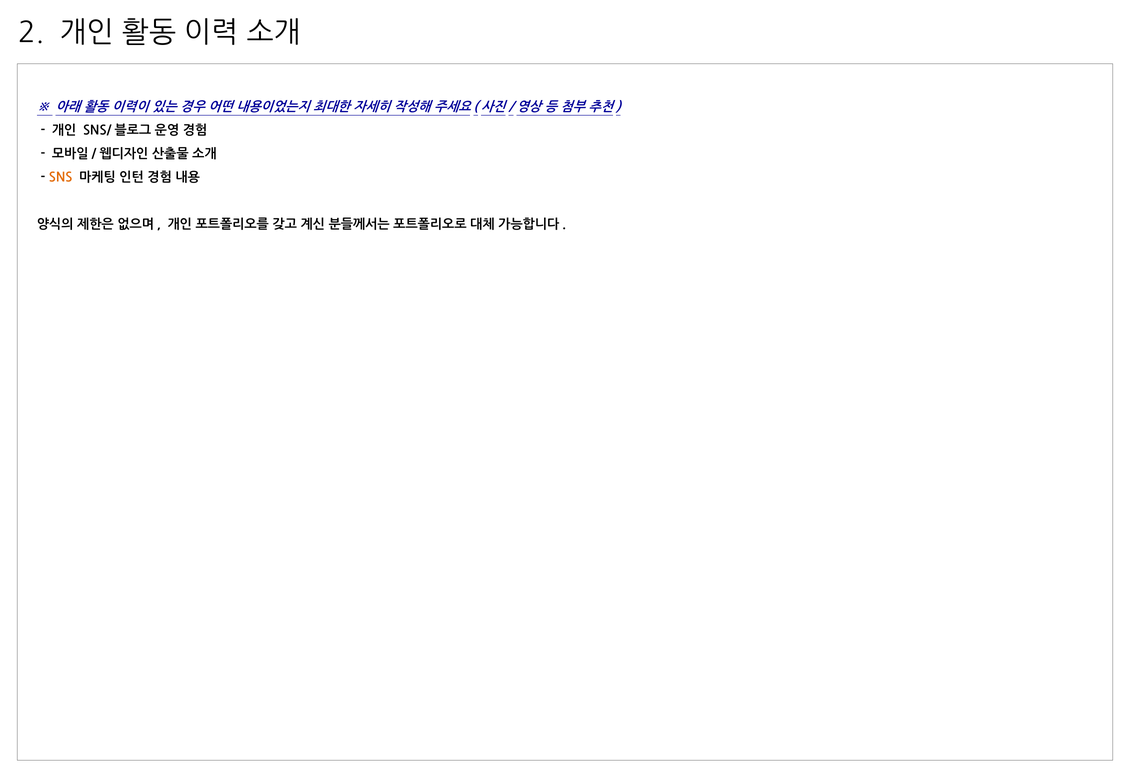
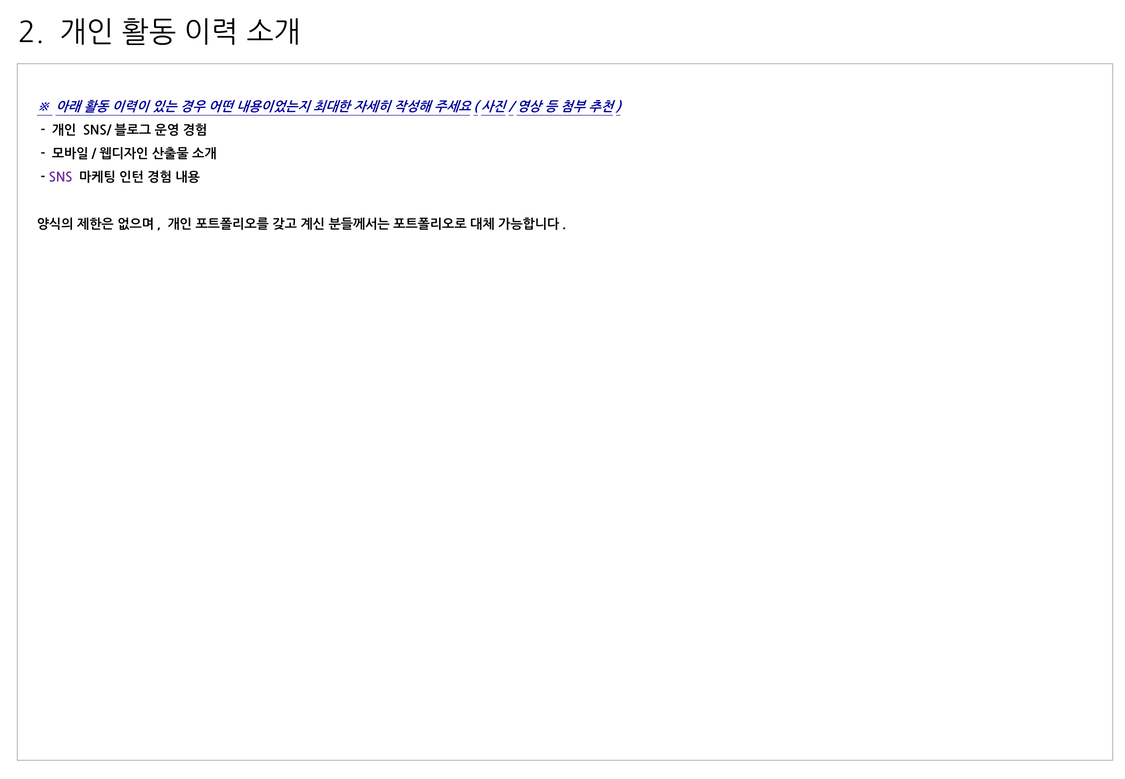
SNS colour: orange -> purple
